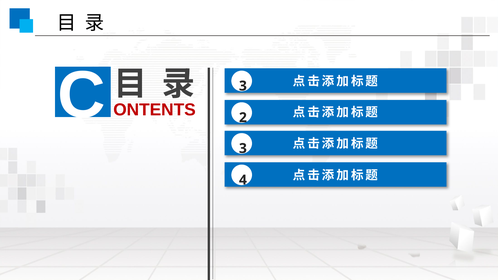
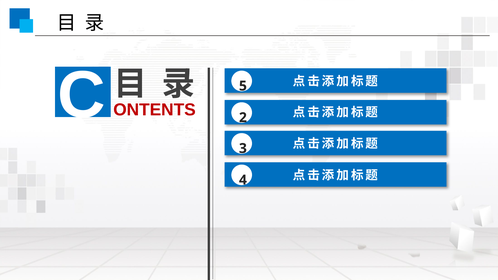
C 3: 3 -> 5
